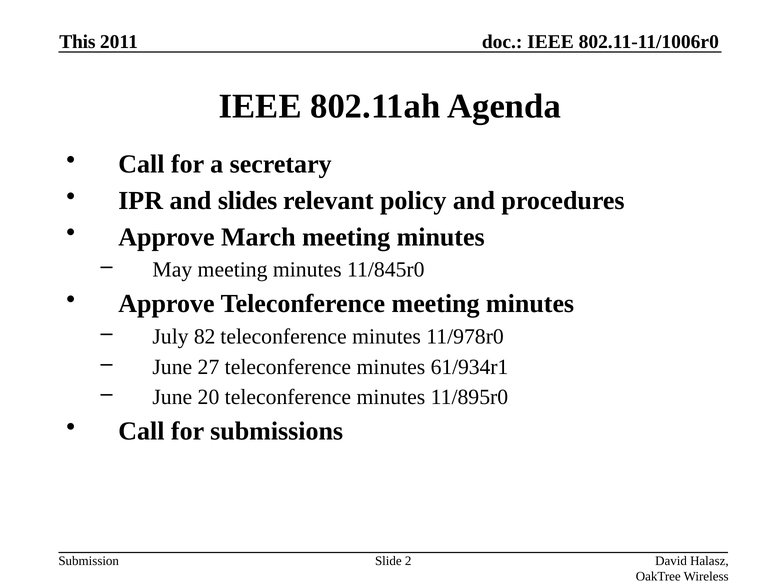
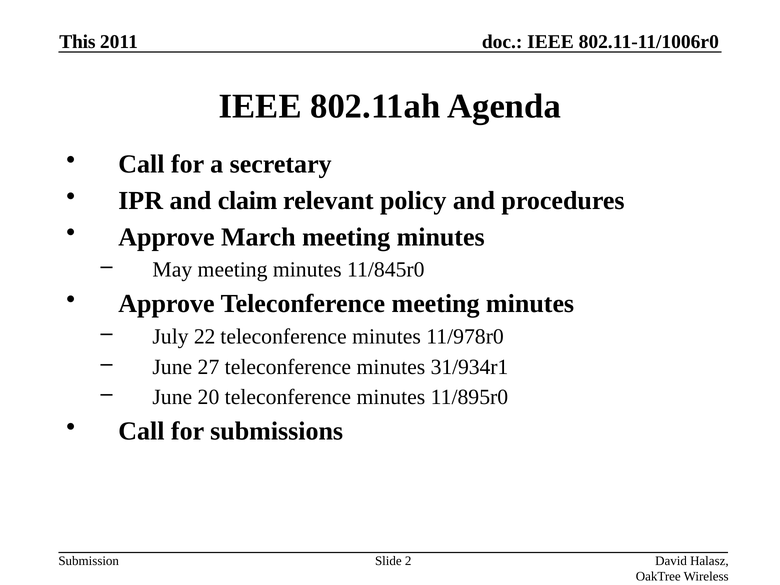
slides: slides -> claim
82: 82 -> 22
61/934r1: 61/934r1 -> 31/934r1
